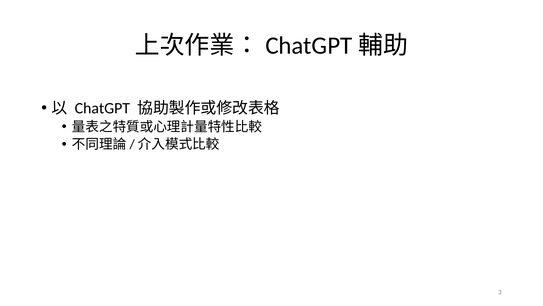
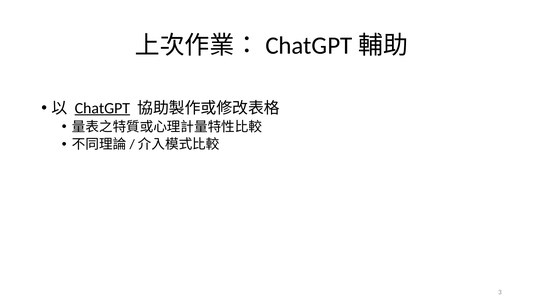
ChatGPT underline: none -> present
